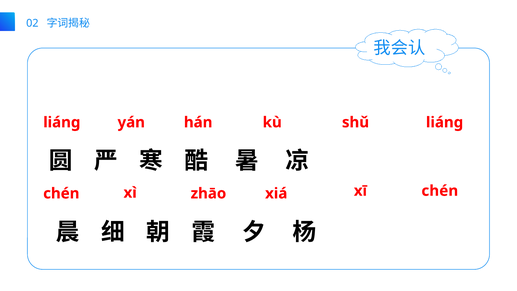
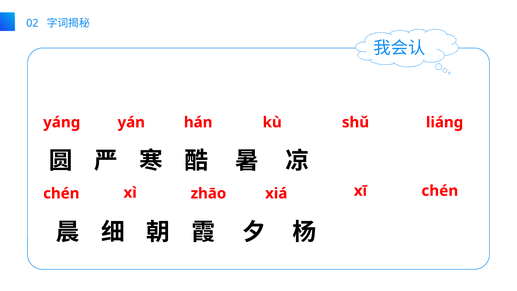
liánɡ: liánɡ -> yáng
